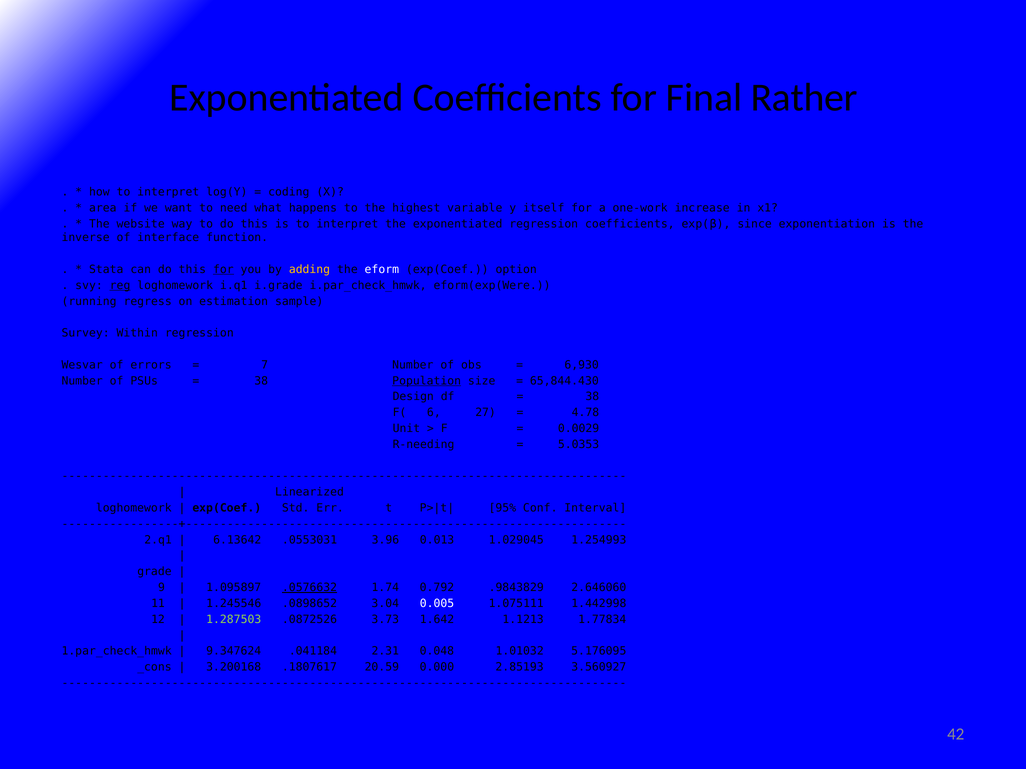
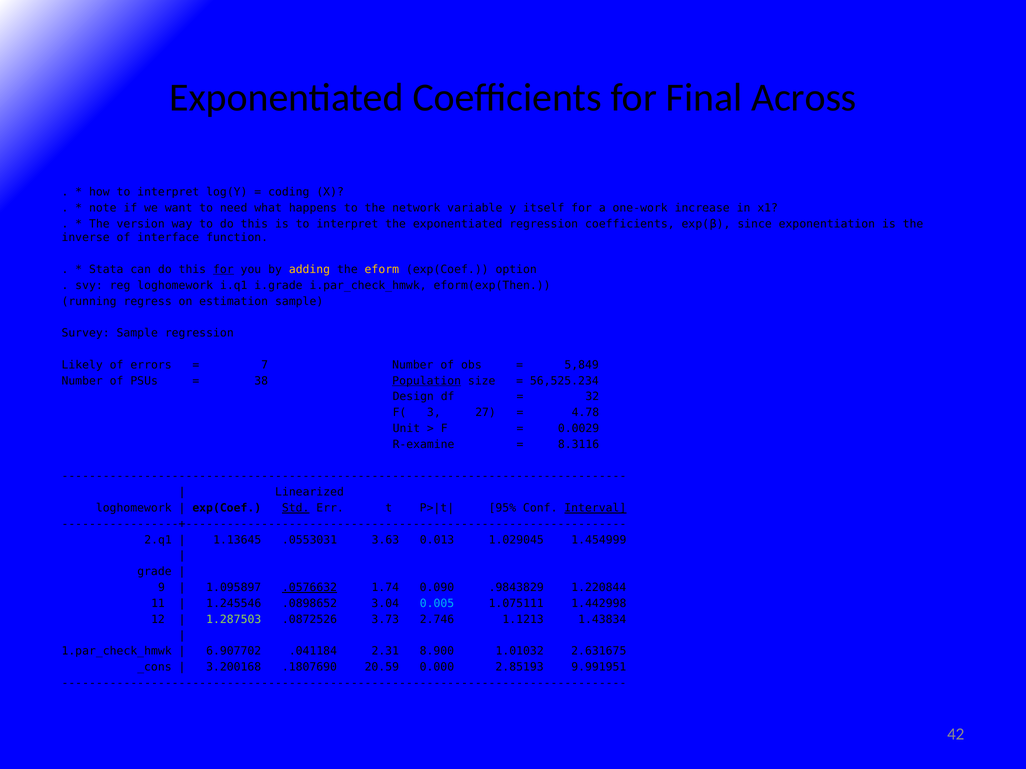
Rather: Rather -> Across
area: area -> note
highest: highest -> network
website: website -> version
eform colour: white -> yellow
reg underline: present -> none
eform(exp(Were: eform(exp(Were -> eform(exp(Then
Survey Within: Within -> Sample
Wesvar: Wesvar -> Likely
6,930: 6,930 -> 5,849
65,844.430: 65,844.430 -> 56,525.234
38 at (592, 397): 38 -> 32
6: 6 -> 3
R-needing: R-needing -> R-examine
5.0353: 5.0353 -> 8.3116
Std underline: none -> present
Interval underline: none -> present
6.13642: 6.13642 -> 1.13645
3.96: 3.96 -> 3.63
1.254993: 1.254993 -> 1.454999
0.792: 0.792 -> 0.090
2.646060: 2.646060 -> 1.220844
0.005 colour: white -> light blue
1.642: 1.642 -> 2.746
1.77834: 1.77834 -> 1.43834
9.347624: 9.347624 -> 6.907702
0.048: 0.048 -> 8.900
5.176095: 5.176095 -> 2.631675
.1807617: .1807617 -> .1807690
3.560927: 3.560927 -> 9.991951
